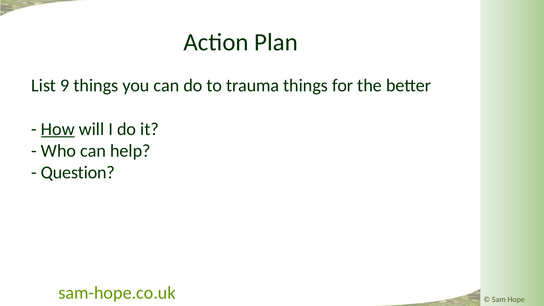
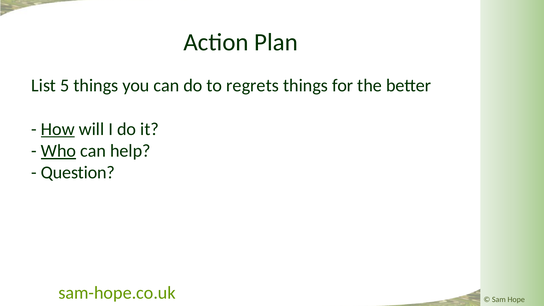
9: 9 -> 5
trauma: trauma -> regrets
Who underline: none -> present
